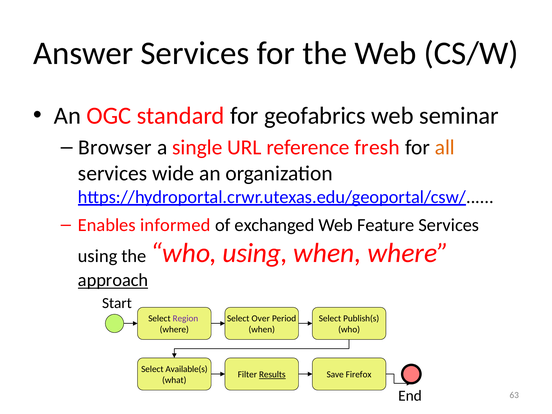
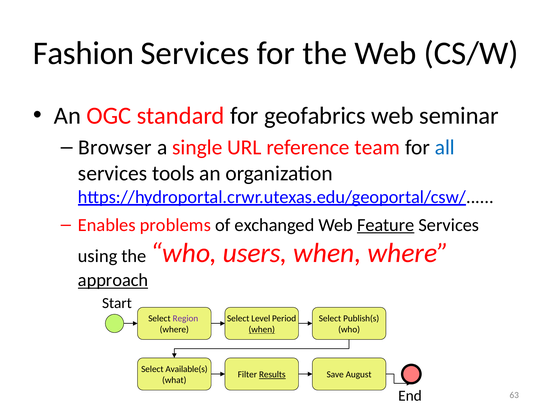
Answer: Answer -> Fashion
fresh: fresh -> team
all colour: orange -> blue
wide: wide -> tools
informed: informed -> problems
Feature underline: none -> present
who using: using -> users
Over: Over -> Level
when at (262, 330) underline: none -> present
Firefox: Firefox -> August
